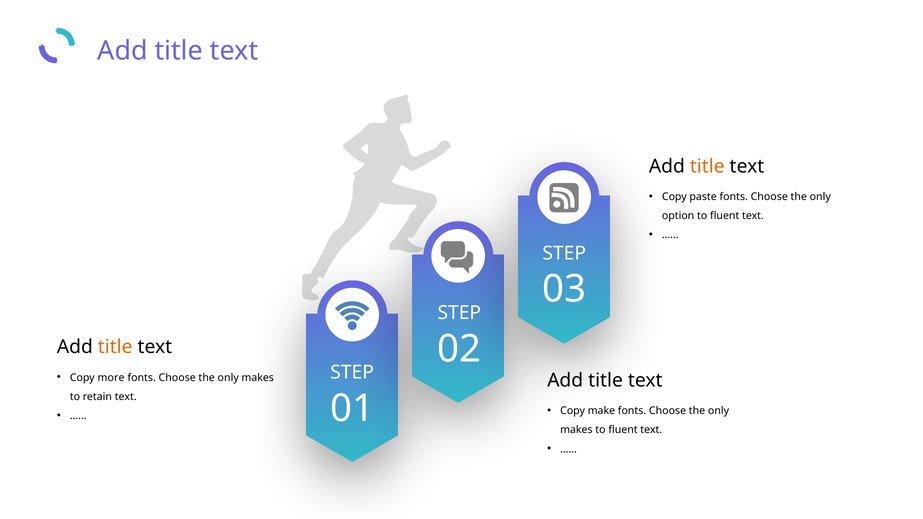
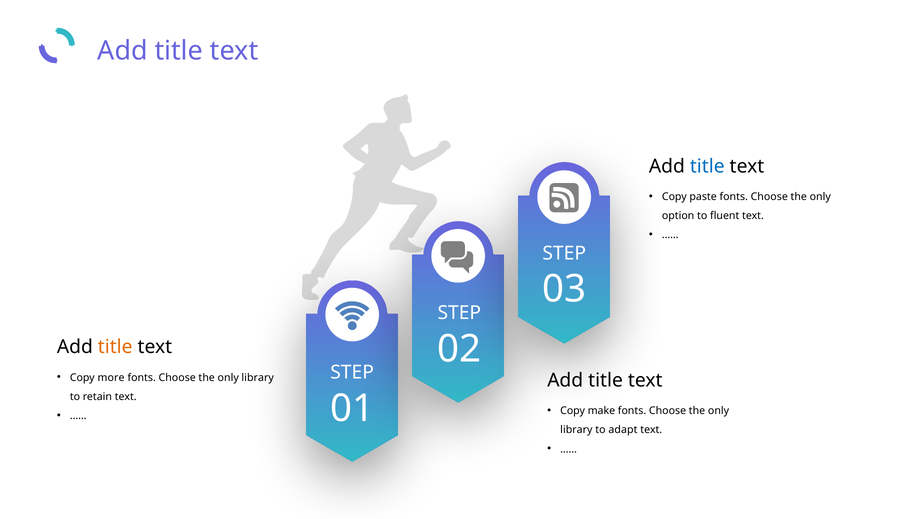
title at (707, 166) colour: orange -> blue
makes at (258, 378): makes -> library
makes at (576, 430): makes -> library
fluent at (623, 430): fluent -> adapt
